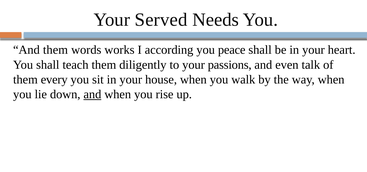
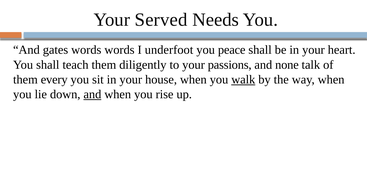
And them: them -> gates
words works: works -> words
according: according -> underfoot
even: even -> none
walk underline: none -> present
